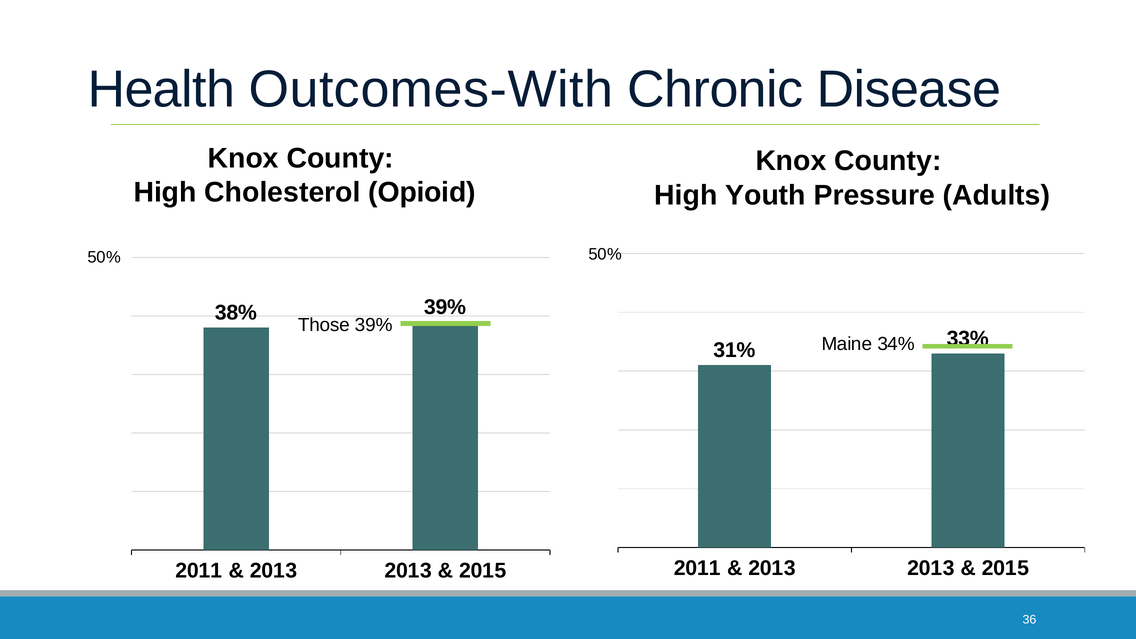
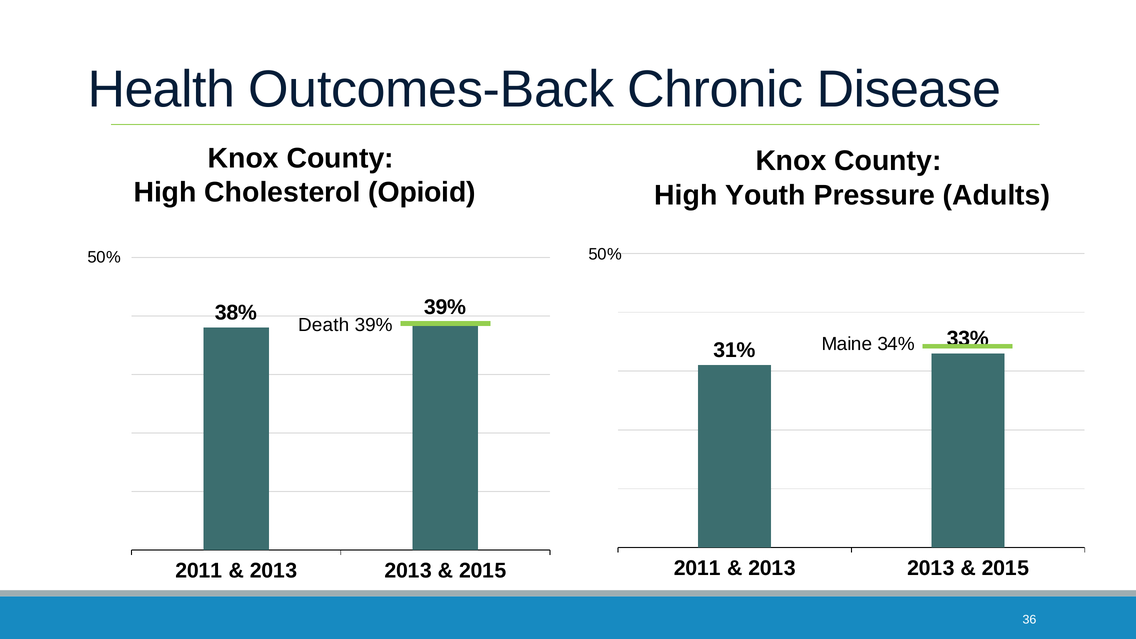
Outcomes-With: Outcomes-With -> Outcomes-Back
Those: Those -> Death
